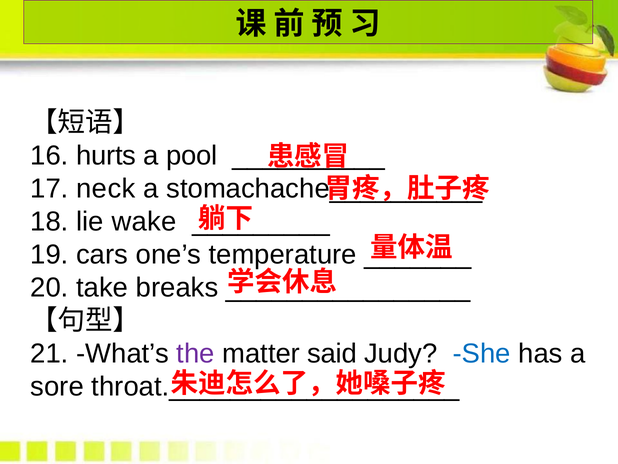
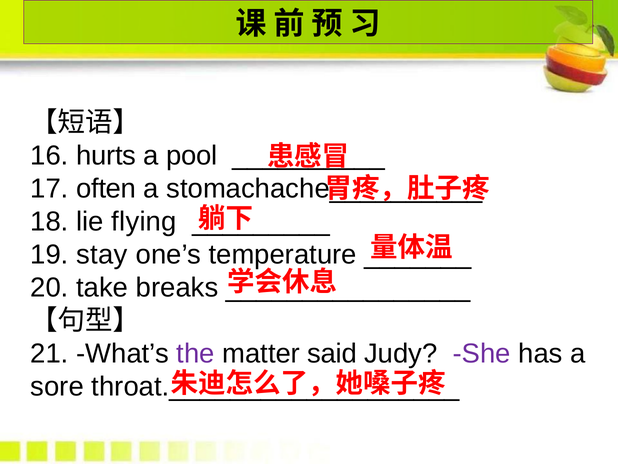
neck: neck -> often
wake: wake -> flying
cars: cars -> stay
She colour: blue -> purple
